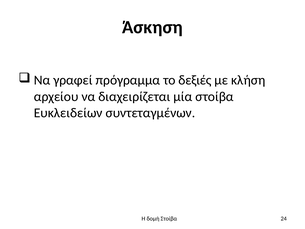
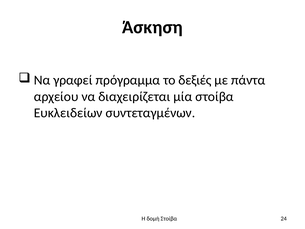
κλήση: κλήση -> πάντα
